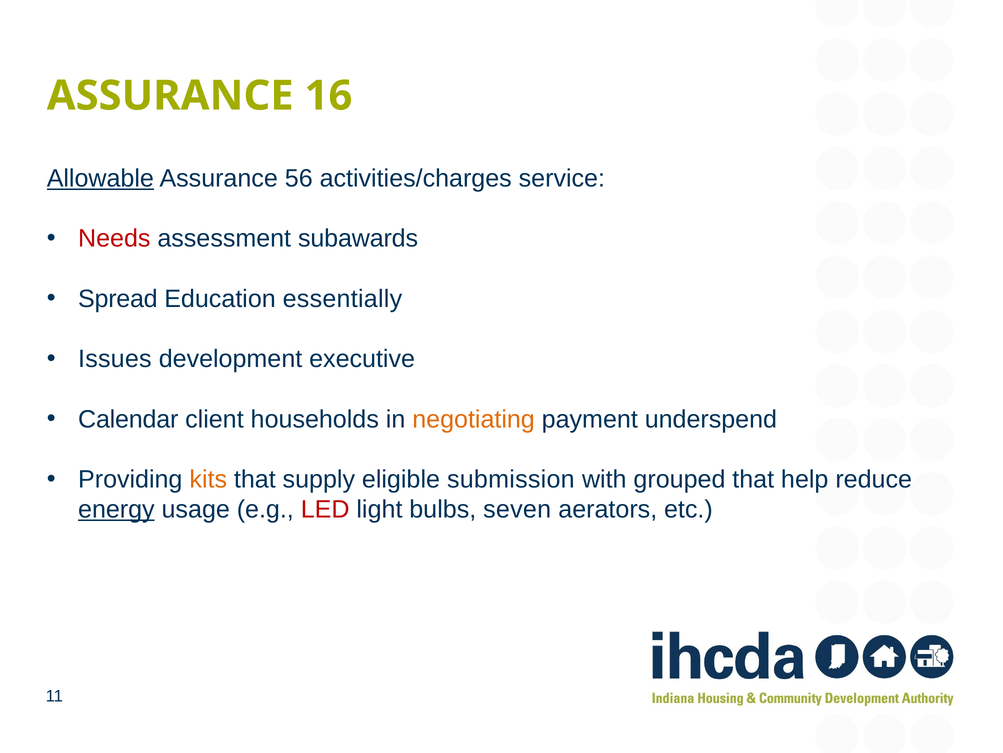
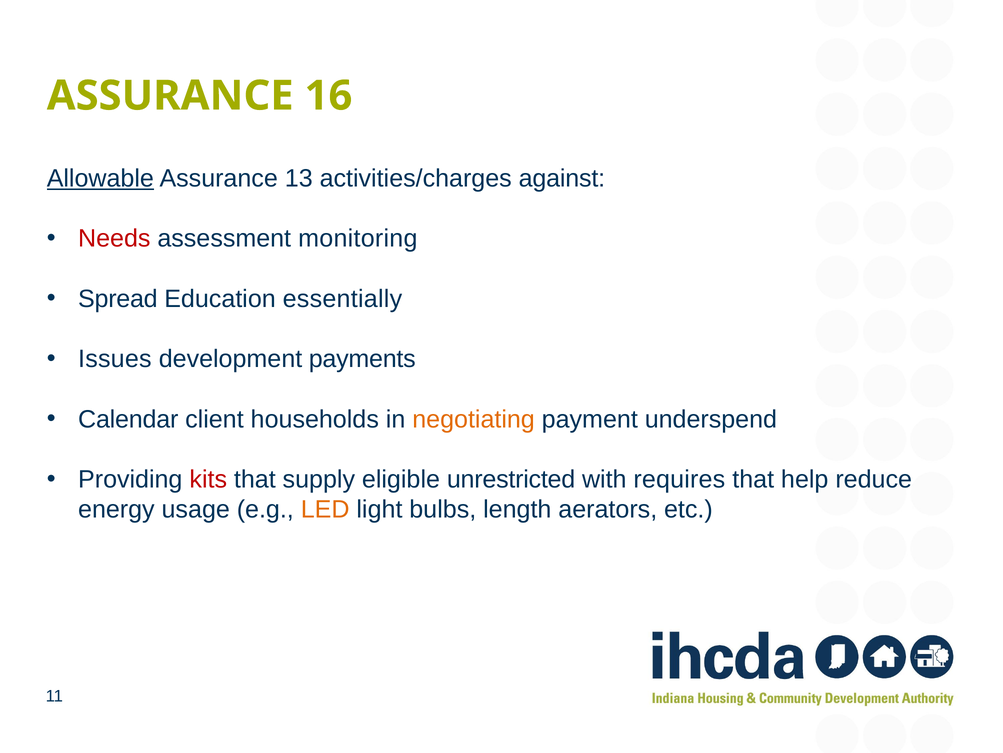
56: 56 -> 13
service: service -> against
subawards: subawards -> monitoring
executive: executive -> payments
kits colour: orange -> red
submission: submission -> unrestricted
grouped: grouped -> requires
energy underline: present -> none
LED colour: red -> orange
seven: seven -> length
